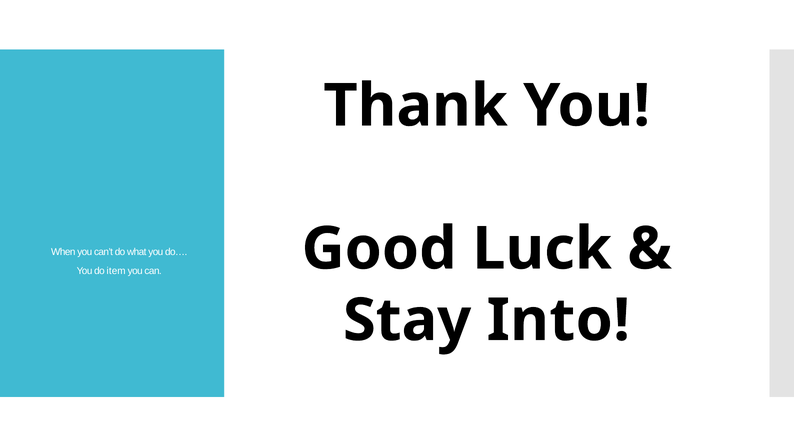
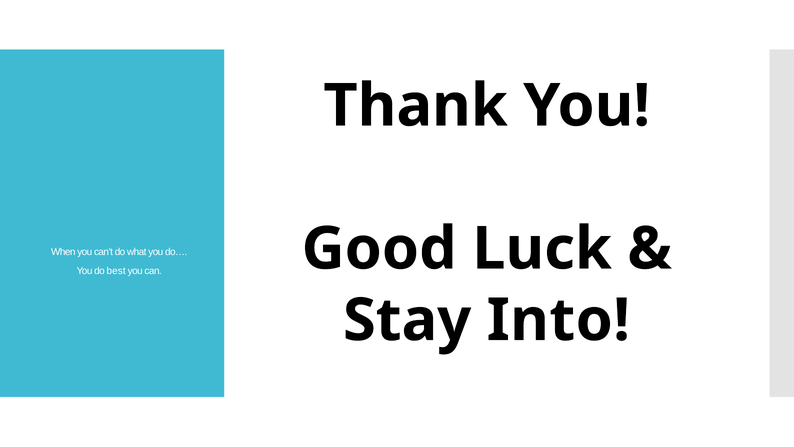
item: item -> best
